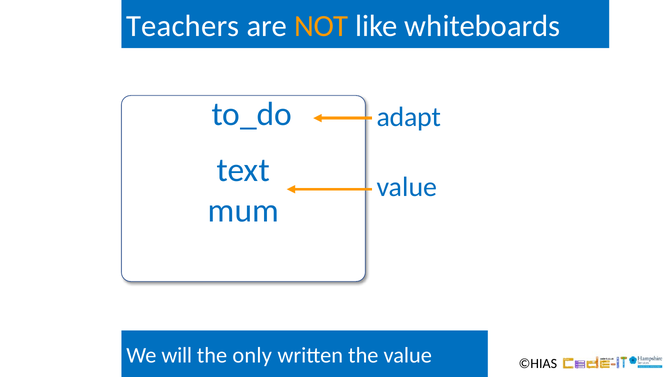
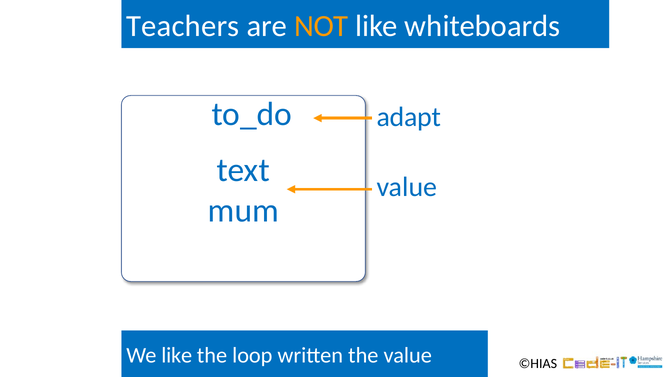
We will: will -> like
only: only -> loop
